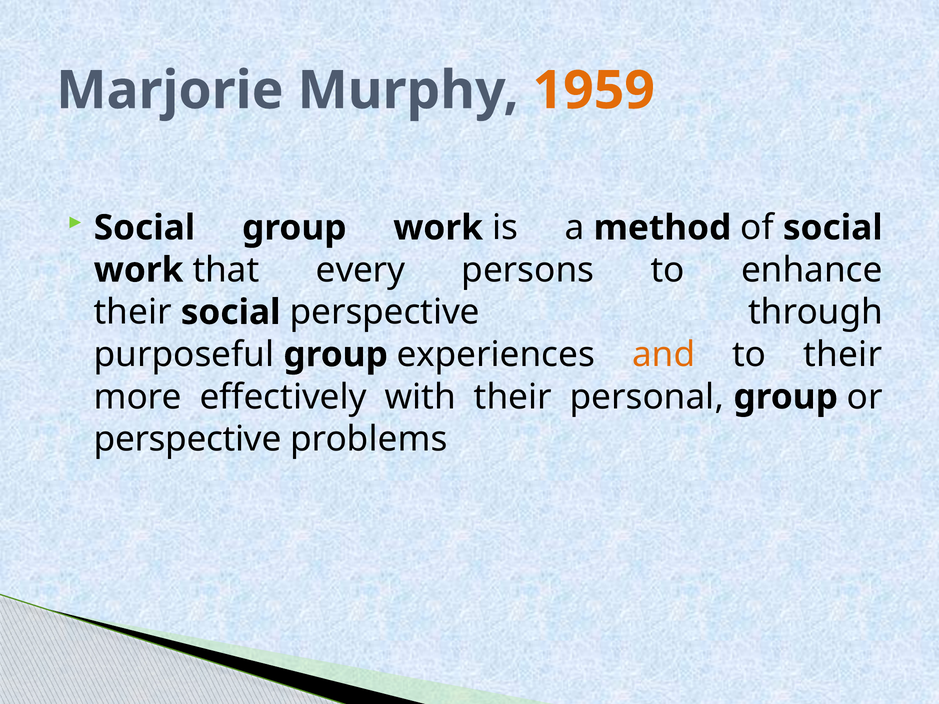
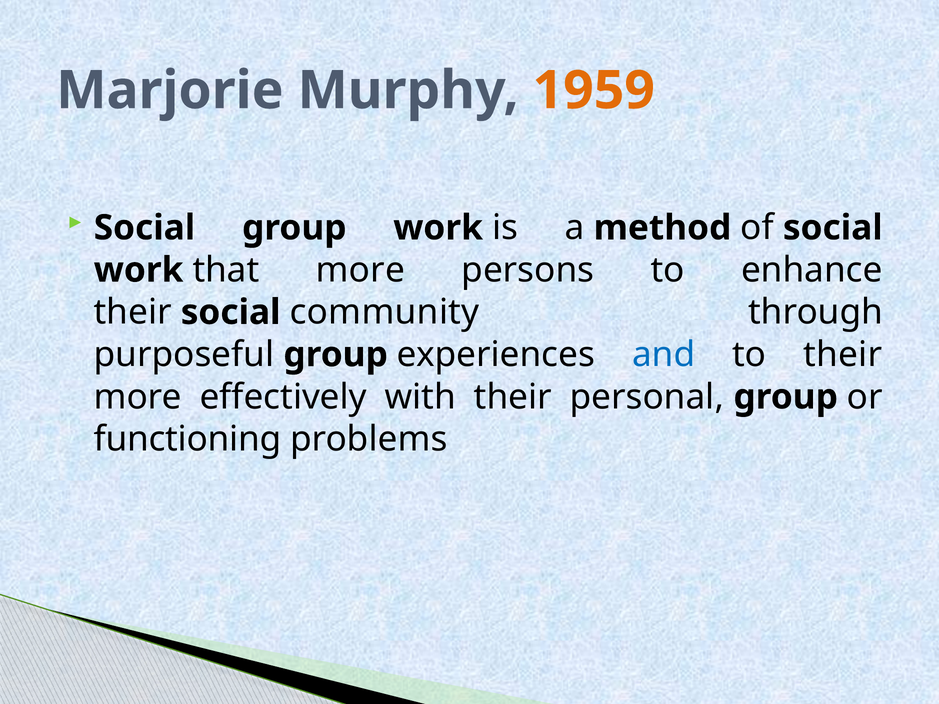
that every: every -> more
social perspective: perspective -> community
and colour: orange -> blue
perspective at (188, 439): perspective -> functioning
